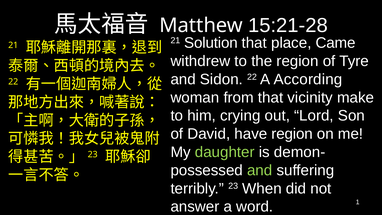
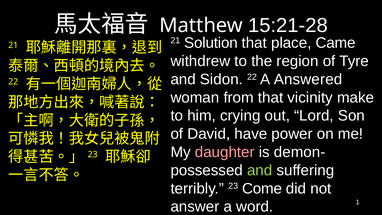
According: According -> Answered
have region: region -> power
daughter colour: light green -> pink
When: When -> Come
